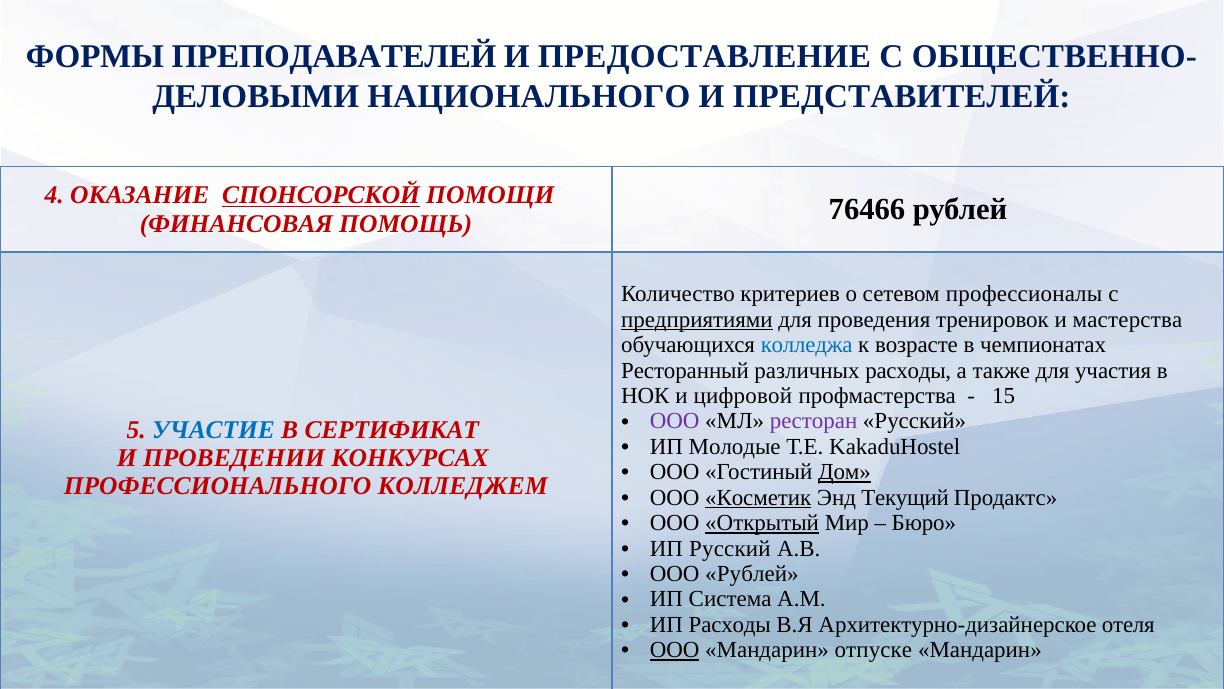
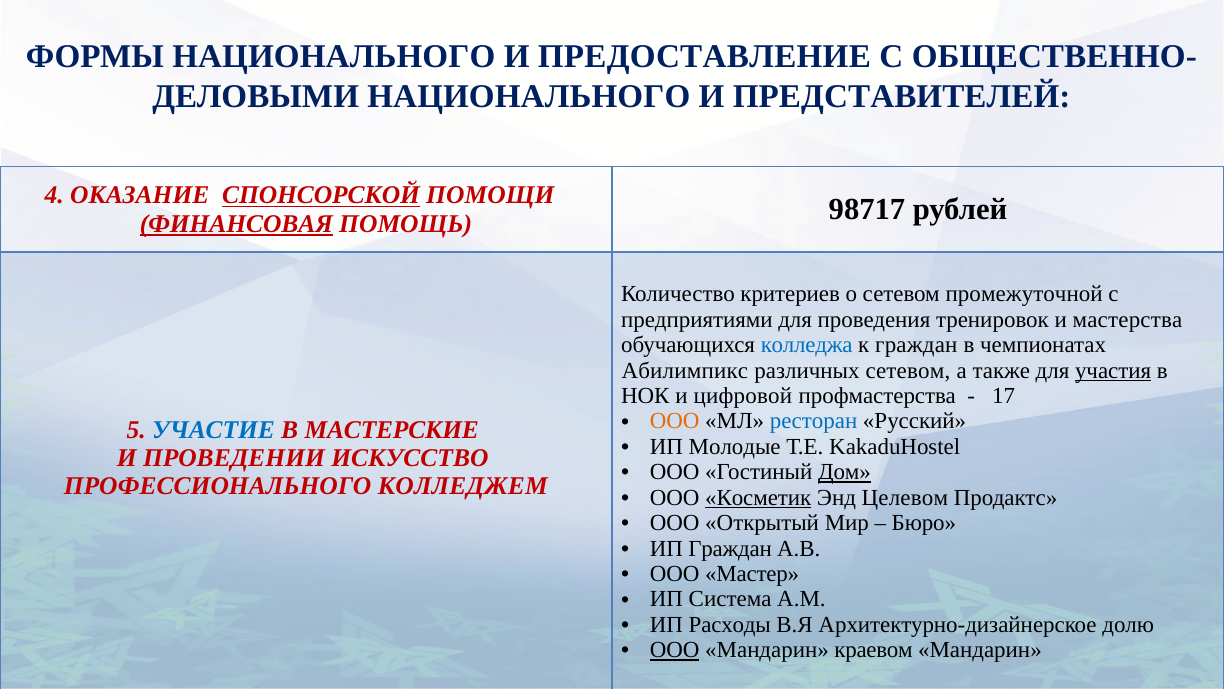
ФОРМЫ ПРЕПОДАВАТЕЛЕЙ: ПРЕПОДАВАТЕЛЕЙ -> НАЦИОНАЛЬНОГО
ФИНАНСОВАЯ underline: none -> present
76466: 76466 -> 98717
профессионалы: профессионалы -> промежуточной
предприятиями underline: present -> none
к возрасте: возрасте -> граждан
Ресторанный: Ресторанный -> Абилимпикс
различных расходы: расходы -> сетевом
участия underline: none -> present
15: 15 -> 17
ООО at (675, 421) colour: purple -> orange
ресторан colour: purple -> blue
СЕРТИФИКАТ: СЕРТИФИКАТ -> МАСТЕРСКИЕ
КОНКУРСАХ: КОНКУРСАХ -> ИСКУССТВО
Текущий: Текущий -> Целевом
Открытый underline: present -> none
ИП Русский: Русский -> Граждан
ООО Рублей: Рублей -> Мастер
отеля: отеля -> долю
отпуске: отпуске -> краевом
